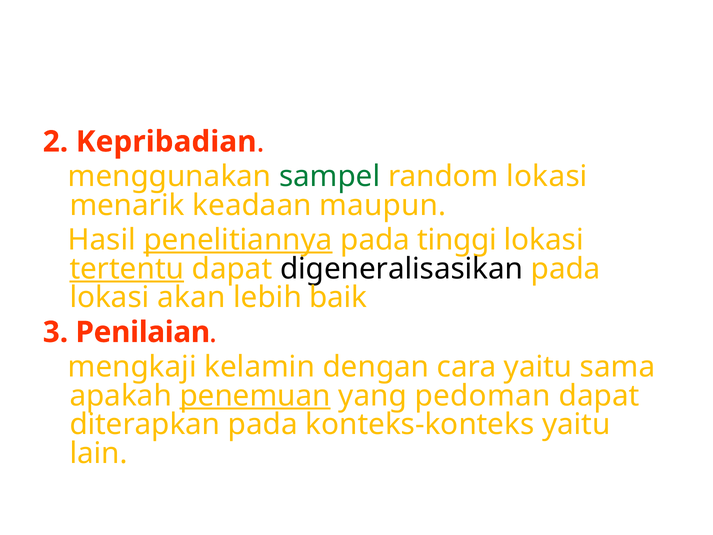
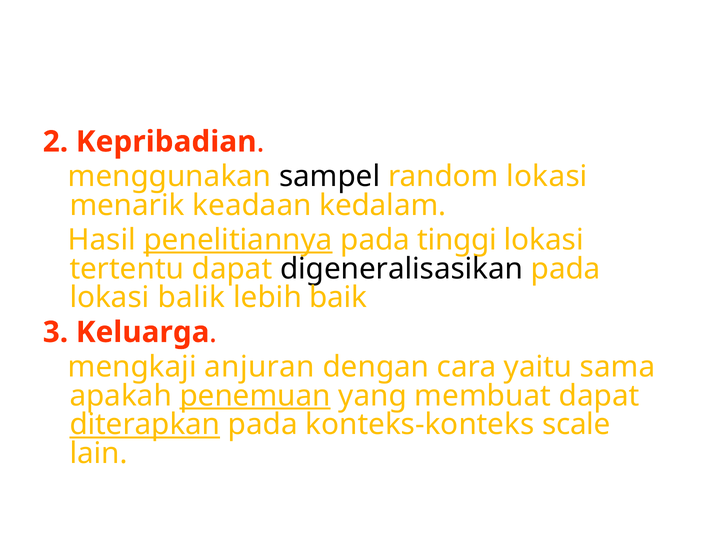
sampel colour: green -> black
maupun: maupun -> kedalam
tertentu underline: present -> none
akan: akan -> balik
Penilaian: Penilaian -> Keluarga
kelamin: kelamin -> anjuran
pedoman: pedoman -> membuat
diterapkan underline: none -> present
konteks-konteks yaitu: yaitu -> scale
